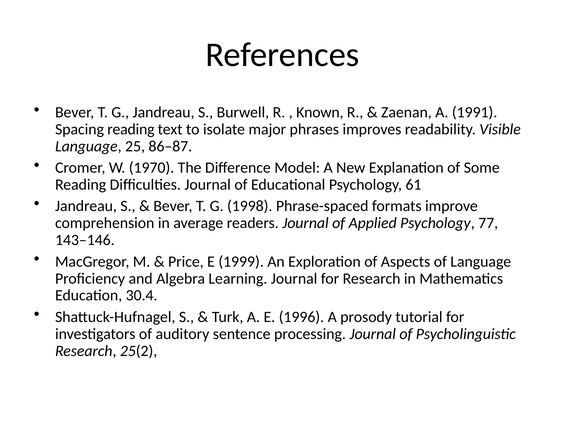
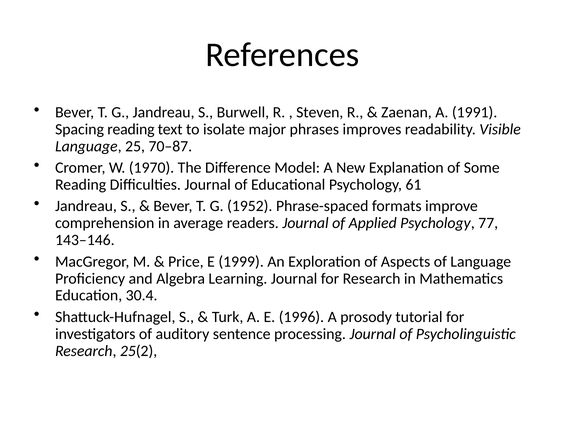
Known: Known -> Steven
86–87: 86–87 -> 70–87
1998: 1998 -> 1952
